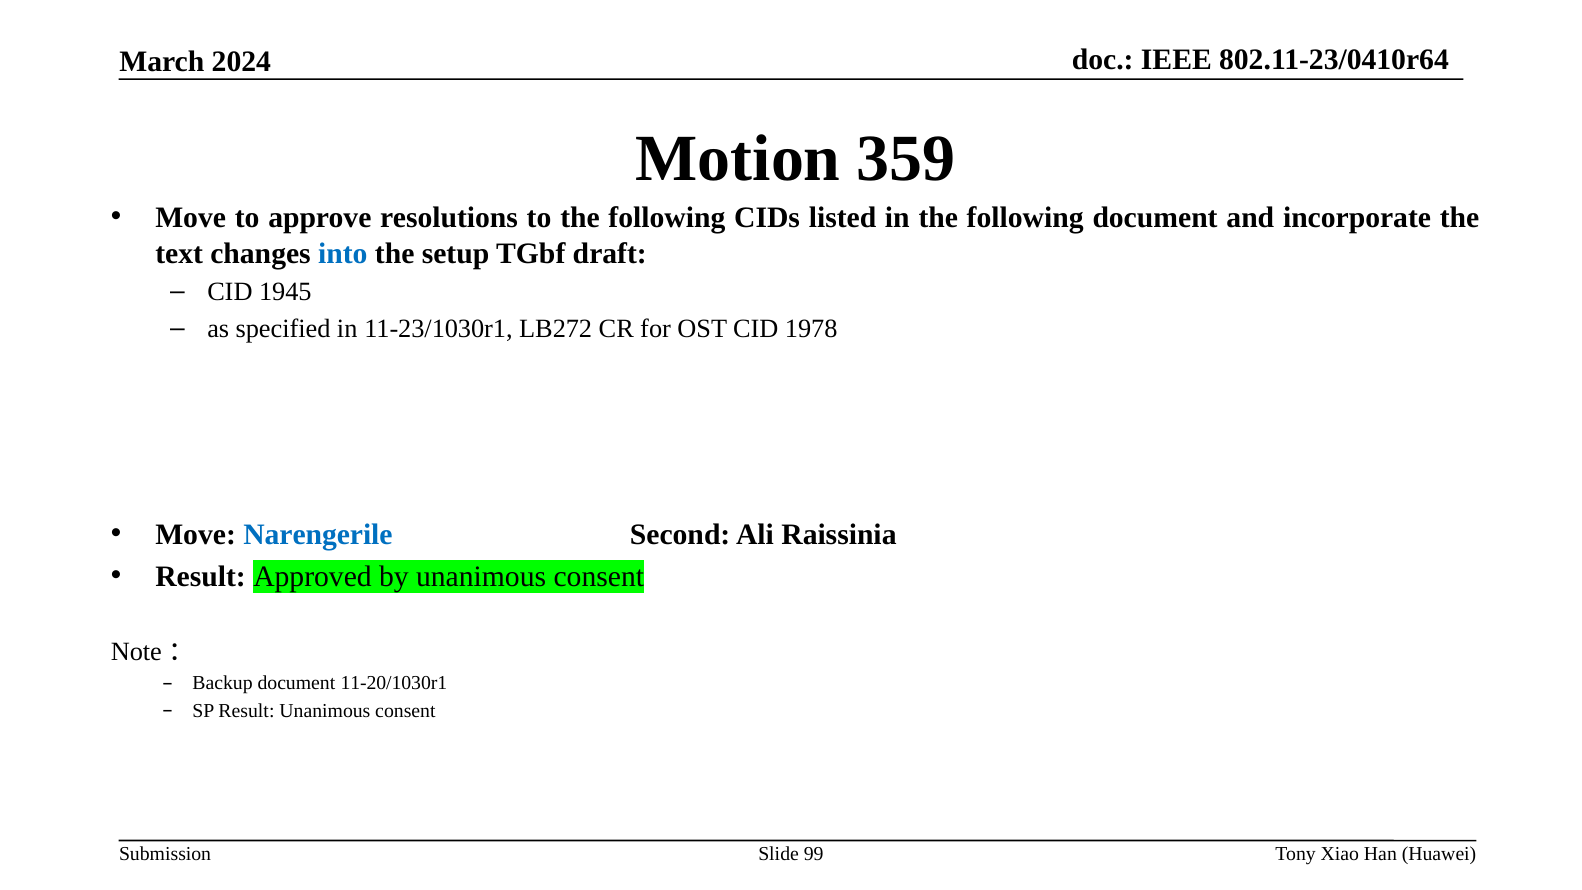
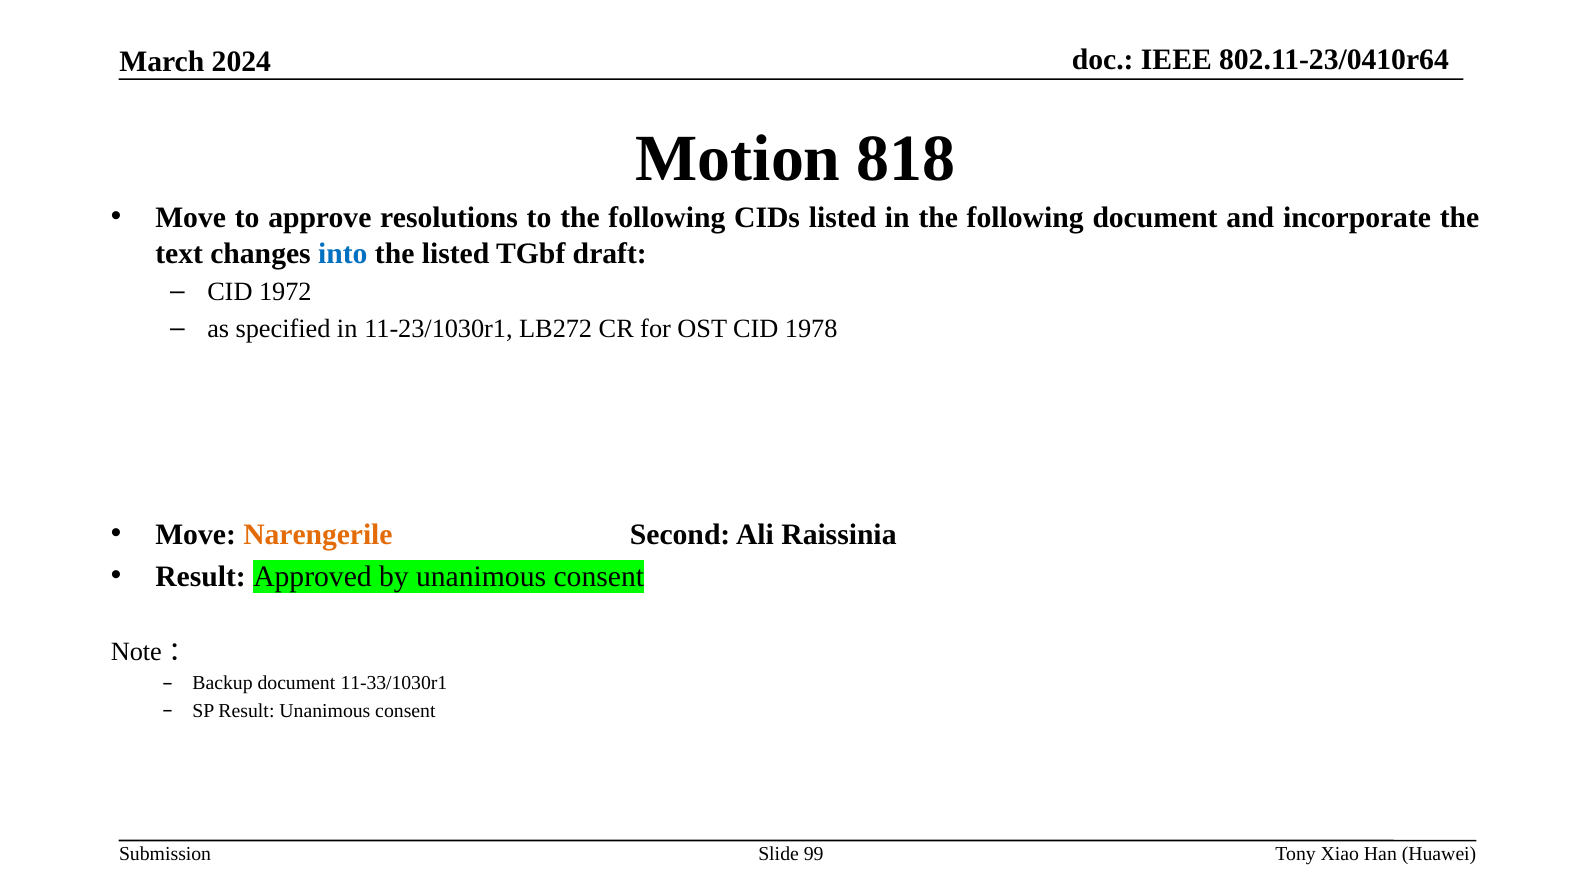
359: 359 -> 818
the setup: setup -> listed
1945: 1945 -> 1972
Narengerile colour: blue -> orange
11-20/1030r1: 11-20/1030r1 -> 11-33/1030r1
